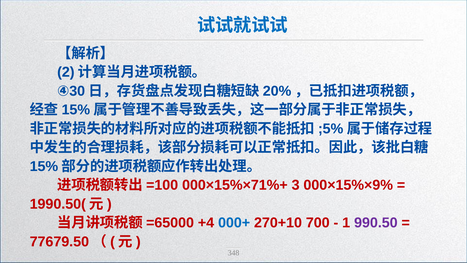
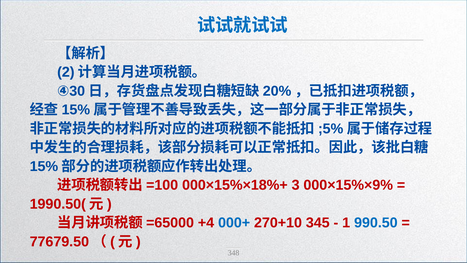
000×15%×71%+: 000×15%×71%+ -> 000×15%×18%+
700: 700 -> 345
990.50 colour: purple -> blue
